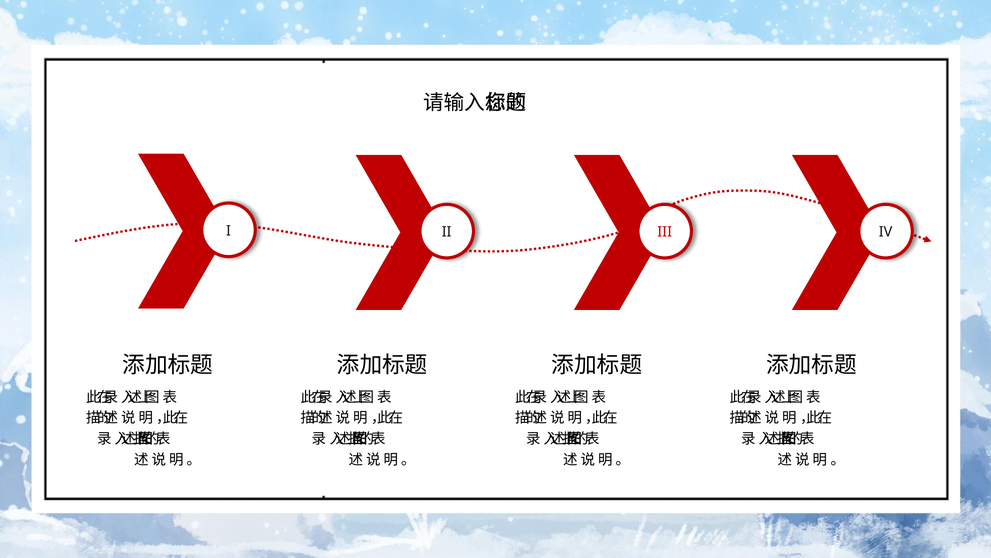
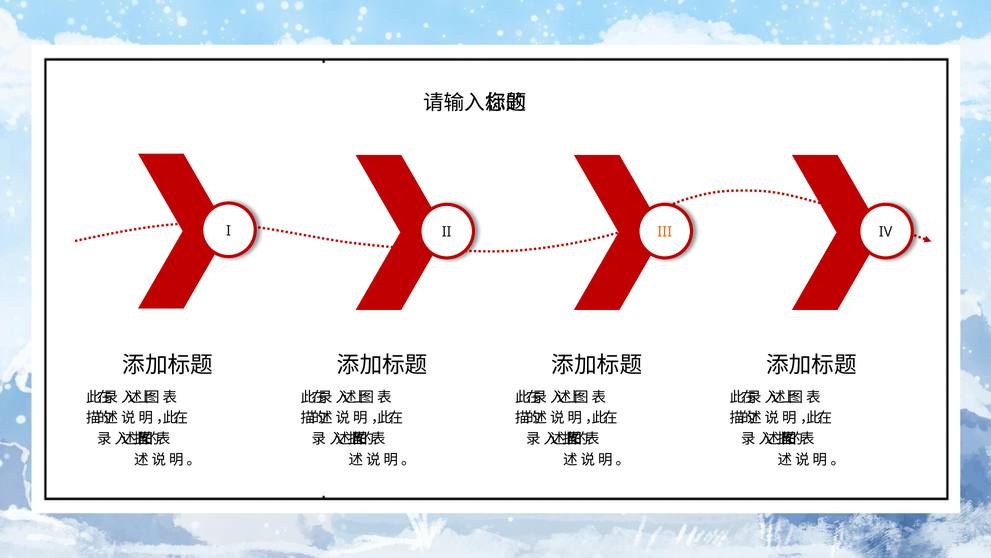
III colour: red -> orange
